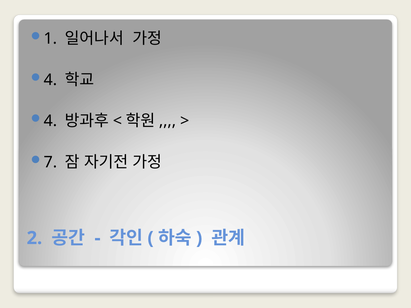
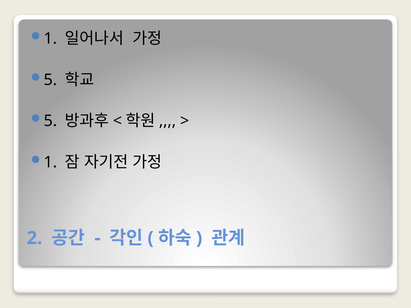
4 at (50, 80): 4 -> 5
4 at (50, 121): 4 -> 5
7 at (50, 162): 7 -> 1
